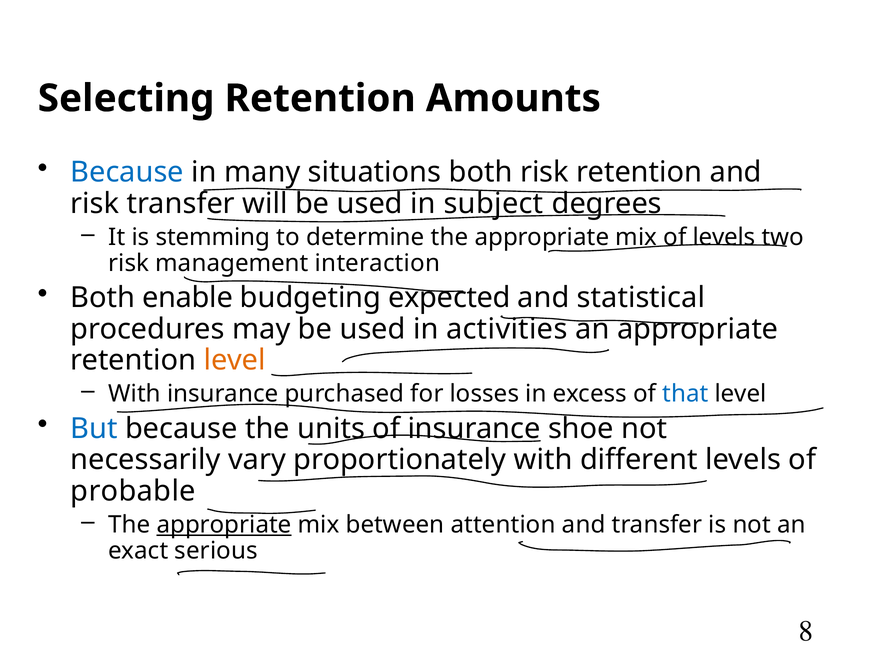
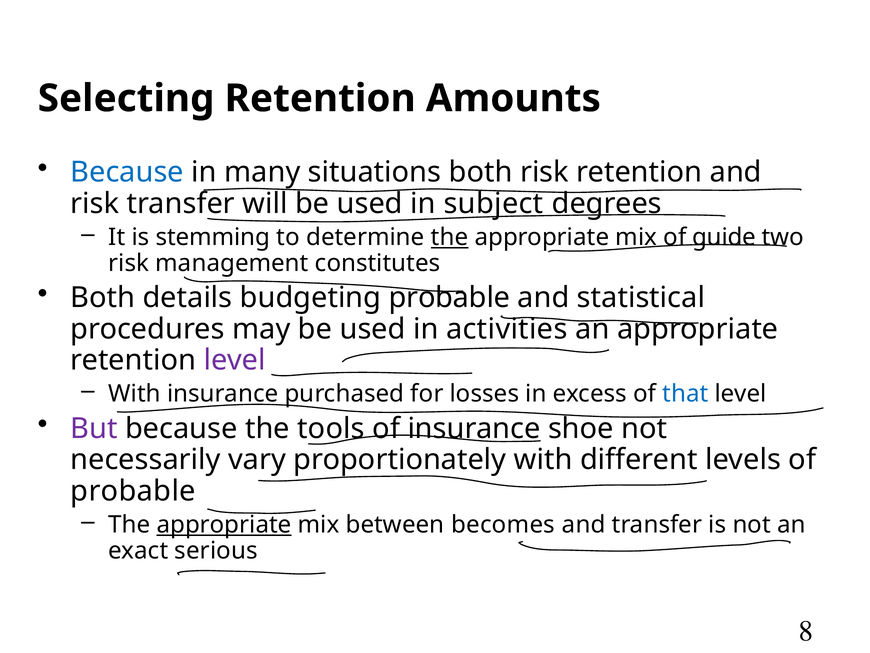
the at (450, 237) underline: none -> present
of levels: levels -> guide
interaction: interaction -> constitutes
enable: enable -> details
budgeting expected: expected -> probable
level at (235, 360) colour: orange -> purple
But colour: blue -> purple
units: units -> tools
attention: attention -> becomes
